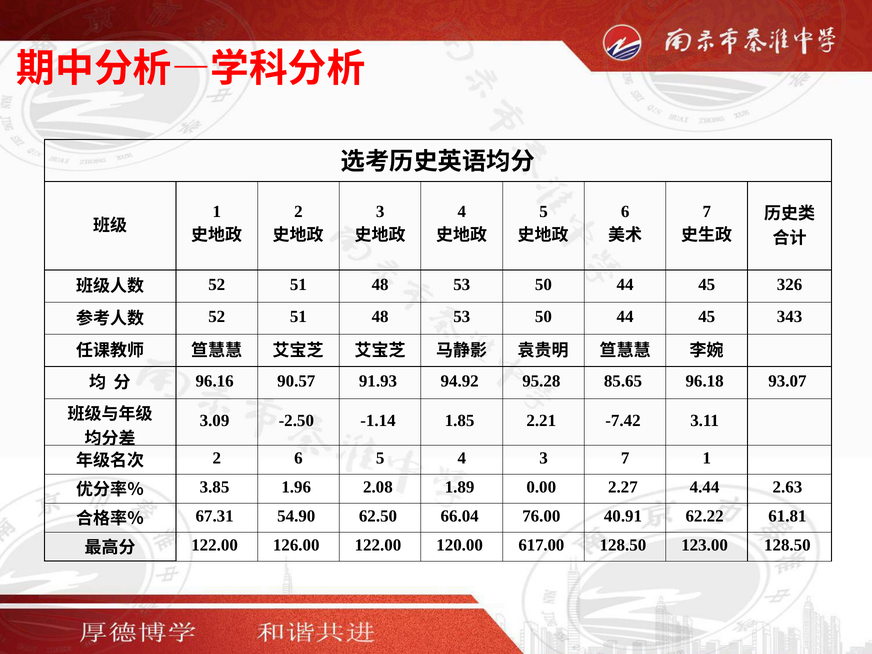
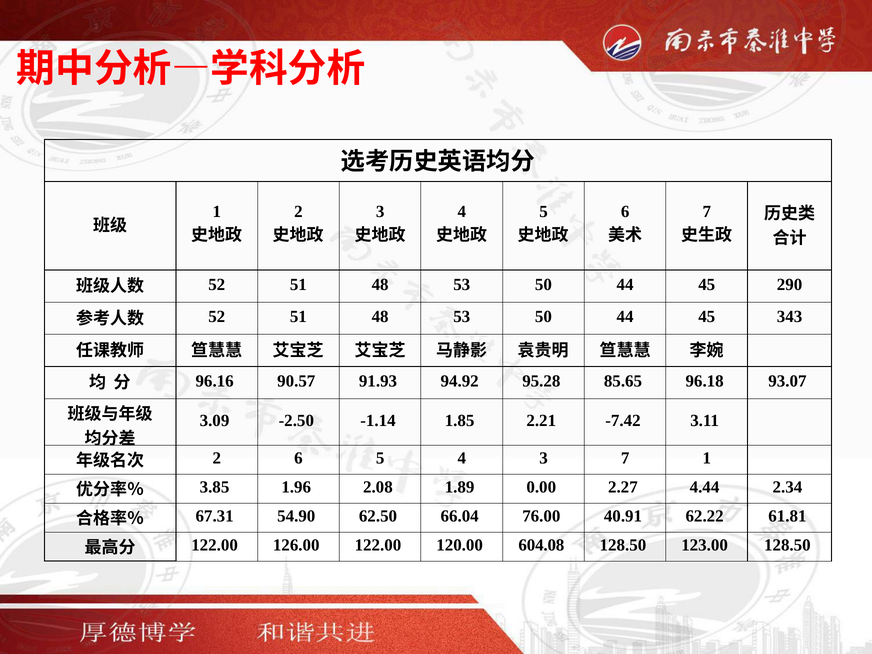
326: 326 -> 290
2.63: 2.63 -> 2.34
617.00: 617.00 -> 604.08
